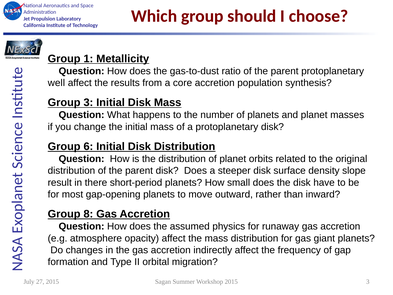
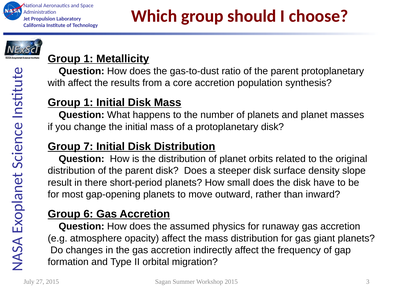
well: well -> with
3 at (88, 103): 3 -> 1
6: 6 -> 7
8: 8 -> 6
